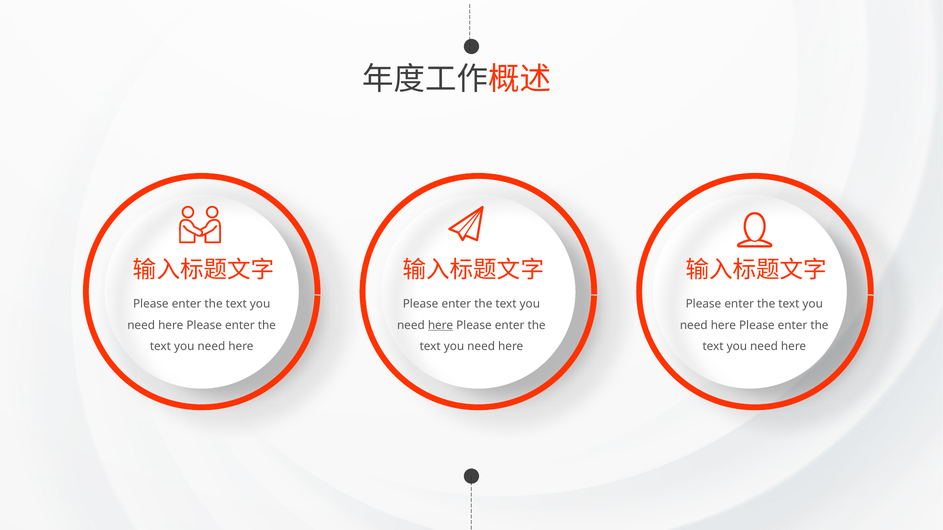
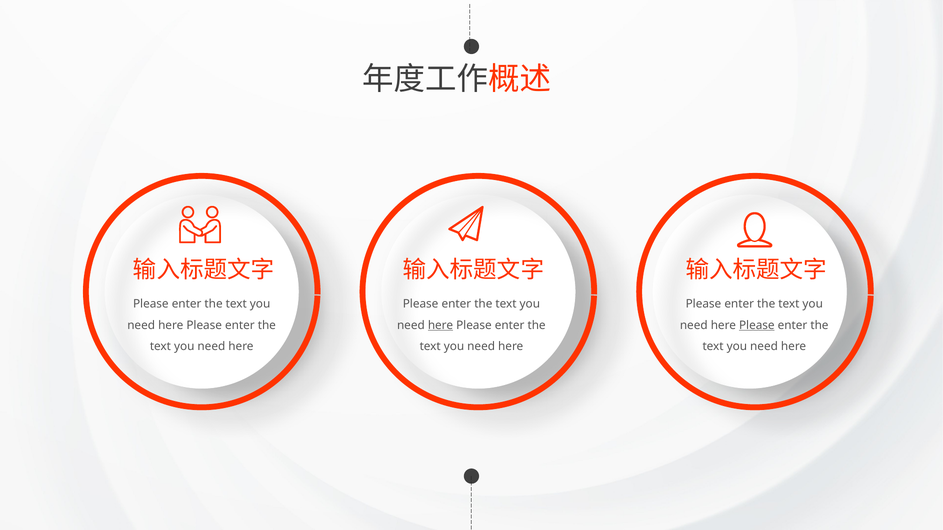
Please at (757, 326) underline: none -> present
